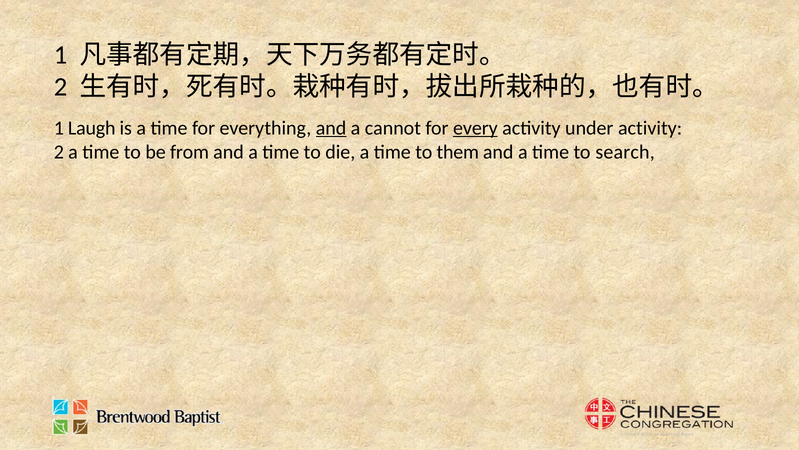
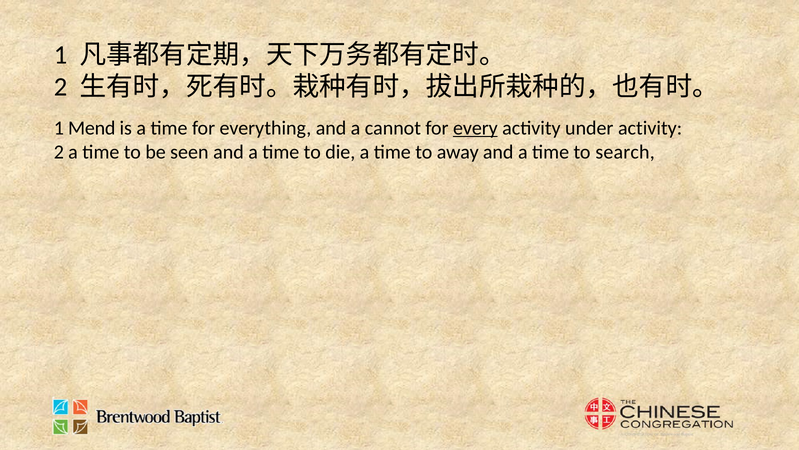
Laugh: Laugh -> Mend
and at (331, 128) underline: present -> none
from: from -> seen
them: them -> away
